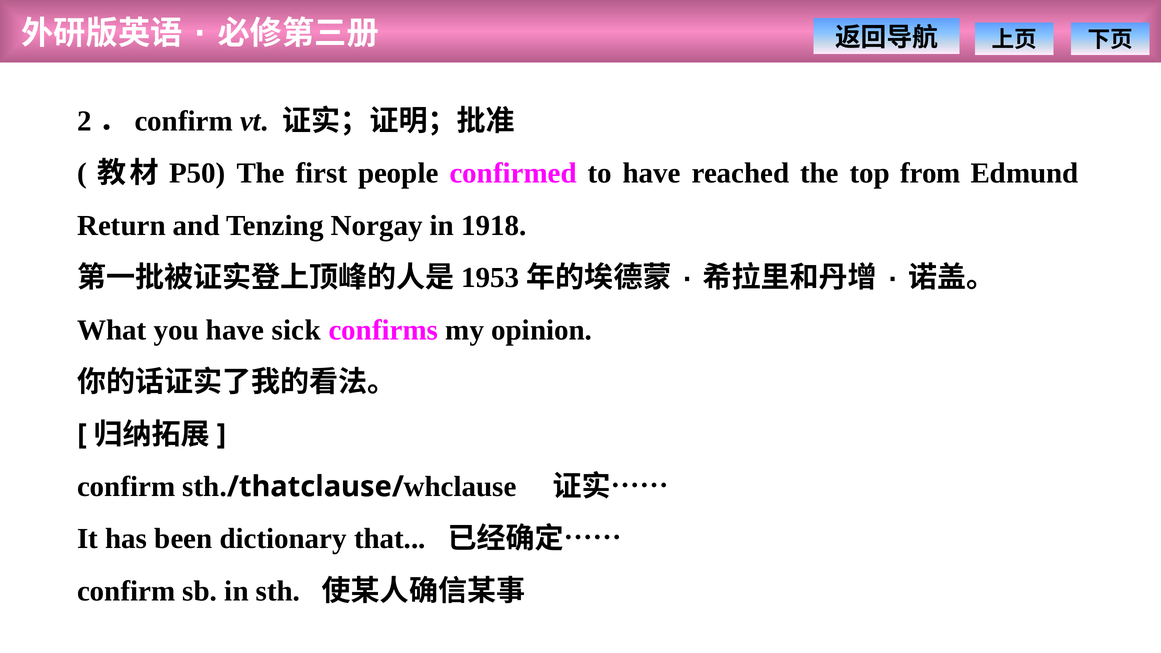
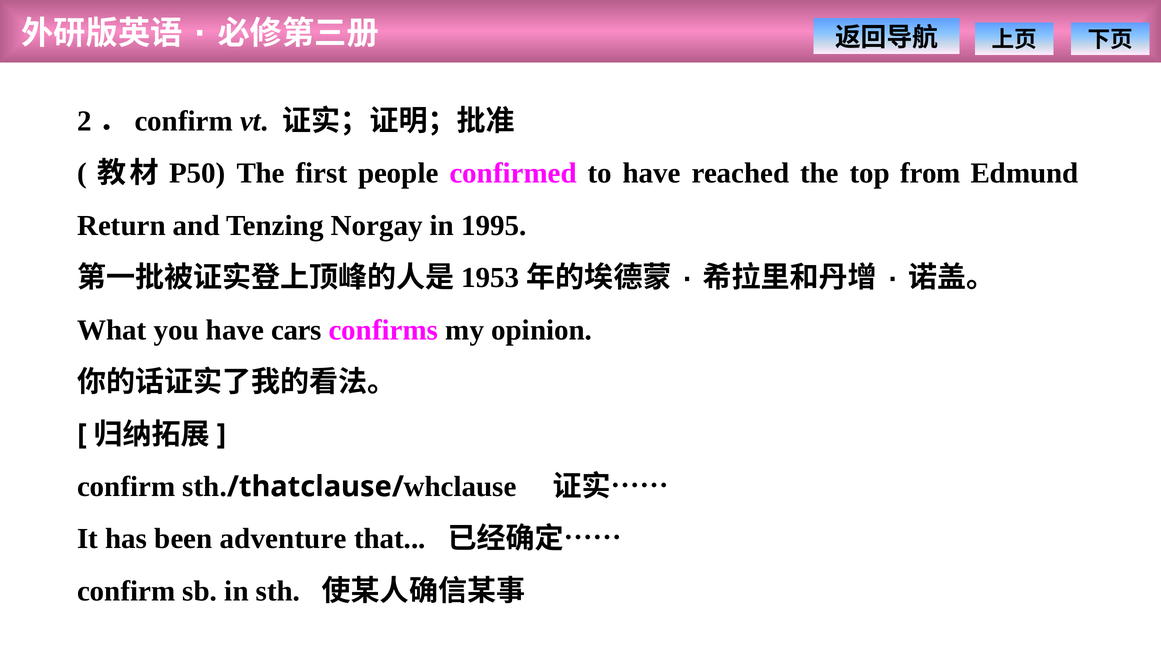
1918: 1918 -> 1995
sick: sick -> cars
dictionary: dictionary -> adventure
